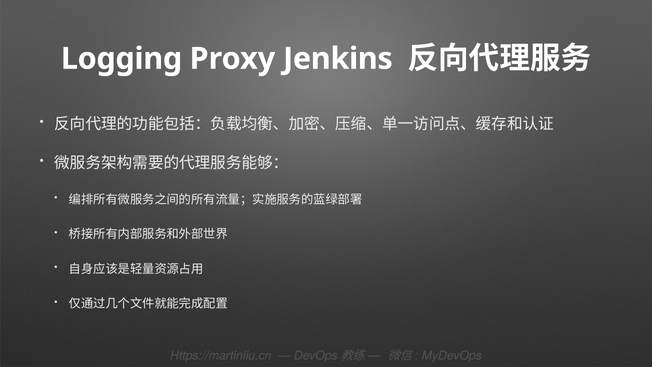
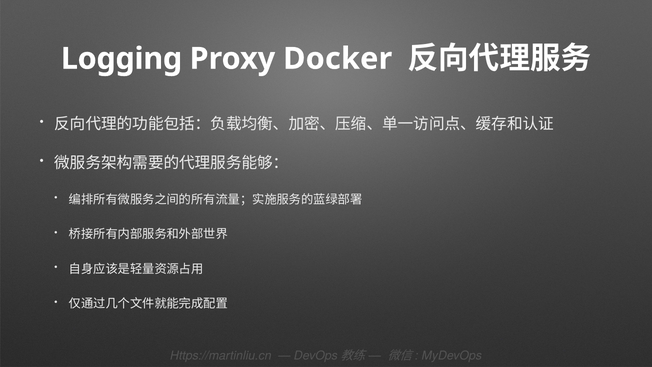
Jenkins: Jenkins -> Docker
